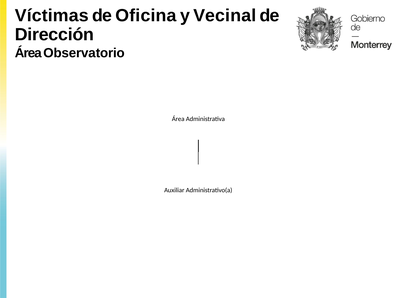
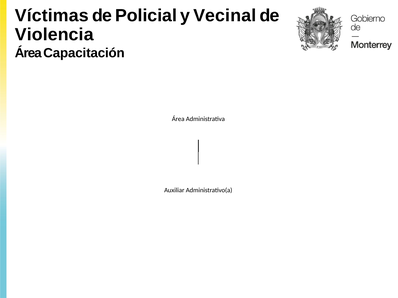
Oficina: Oficina -> Policial
Dirección: Dirección -> Violencia
Observatorio: Observatorio -> Capacitación
